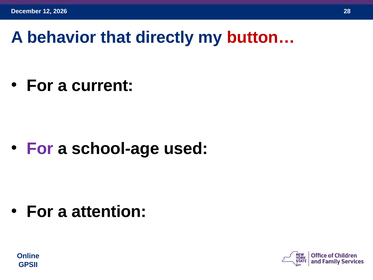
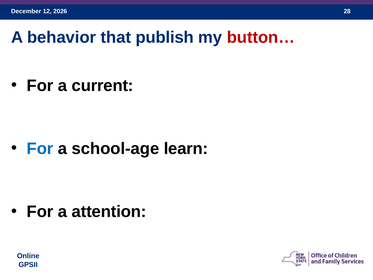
directly: directly -> publish
For at (40, 149) colour: purple -> blue
used: used -> learn
